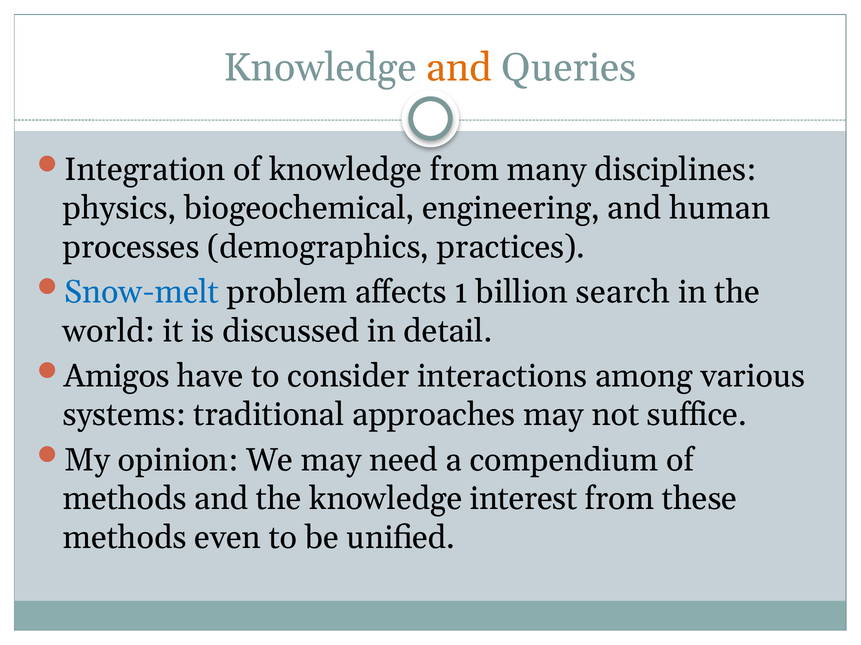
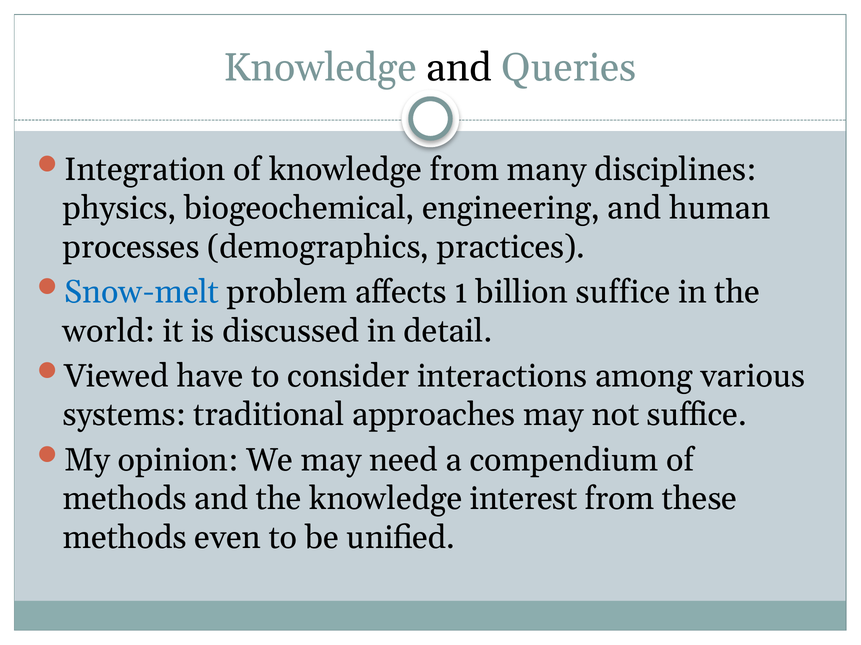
and at (459, 68) colour: orange -> black
billion search: search -> suffice
Amigos: Amigos -> Viewed
